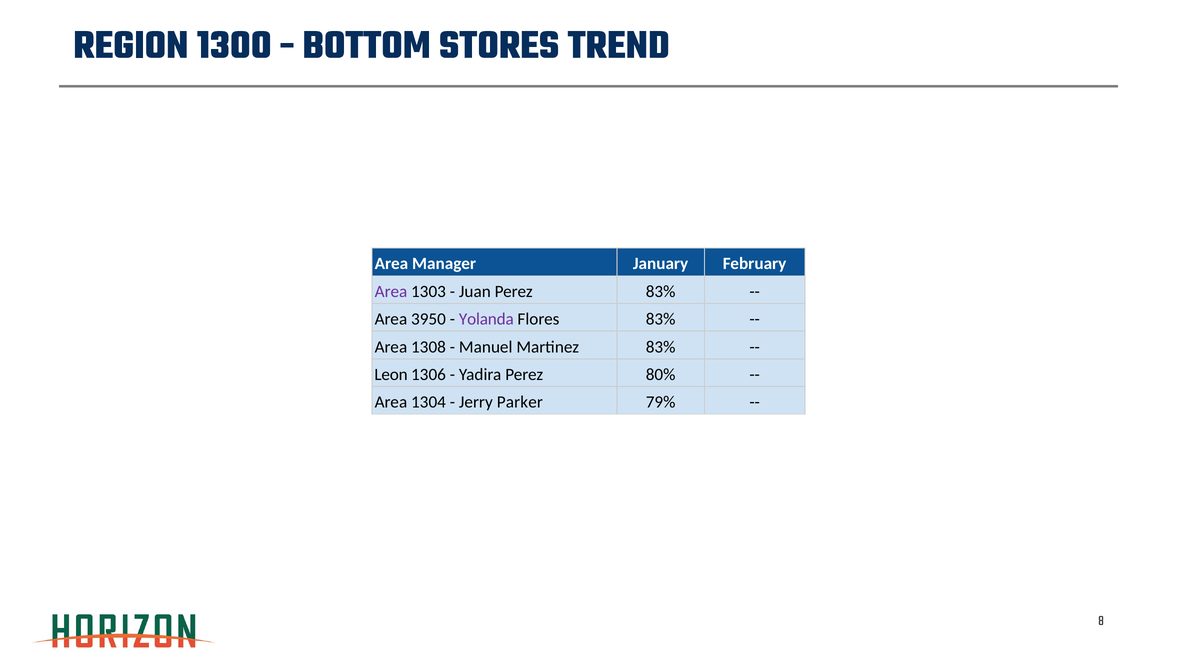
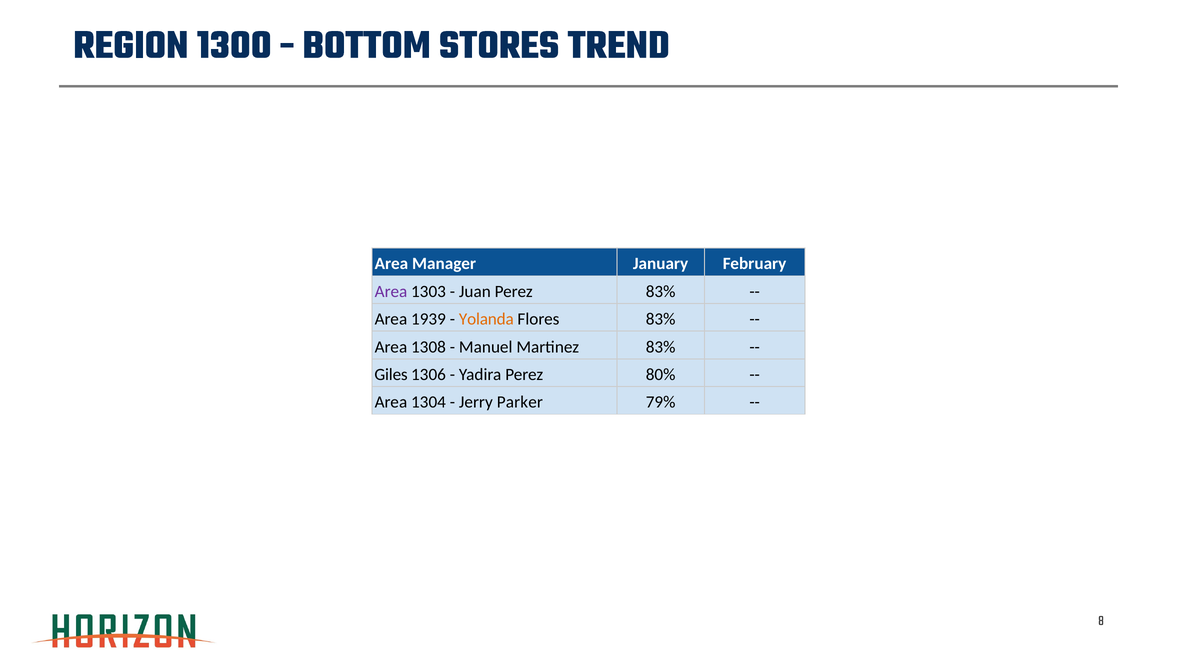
3950: 3950 -> 1939
Yolanda colour: purple -> orange
Leon: Leon -> Giles
